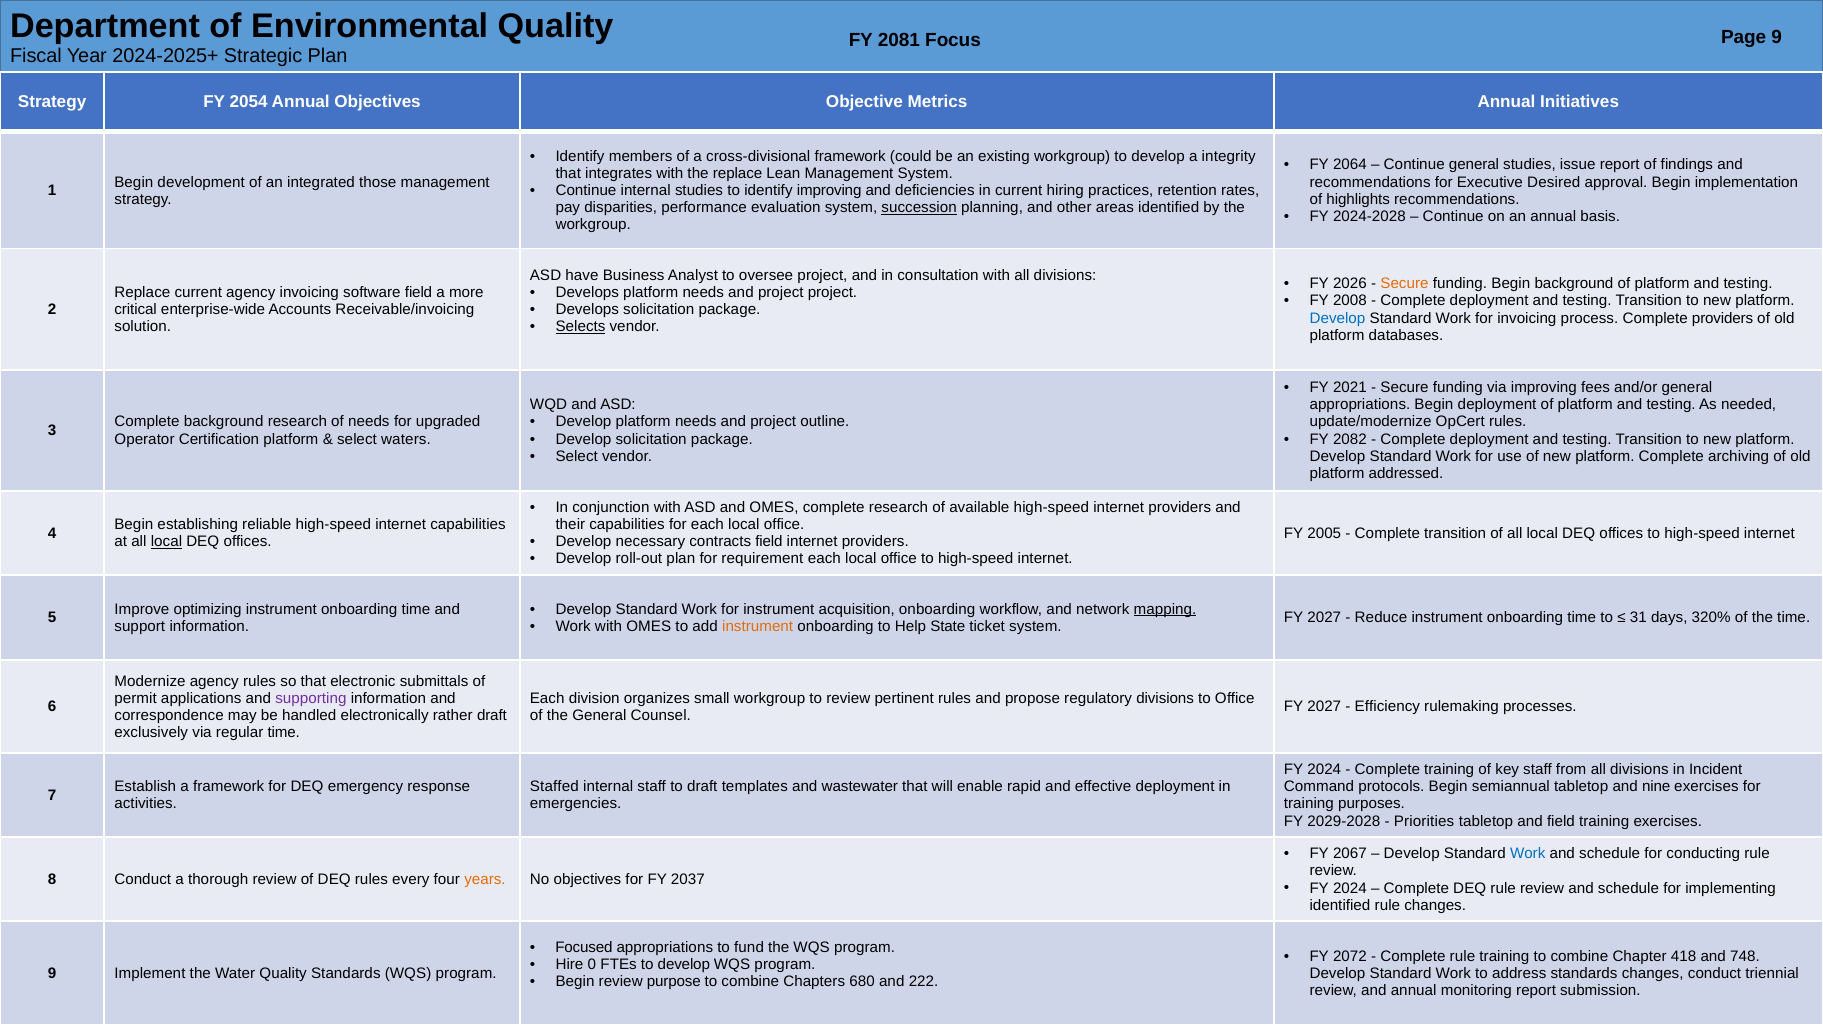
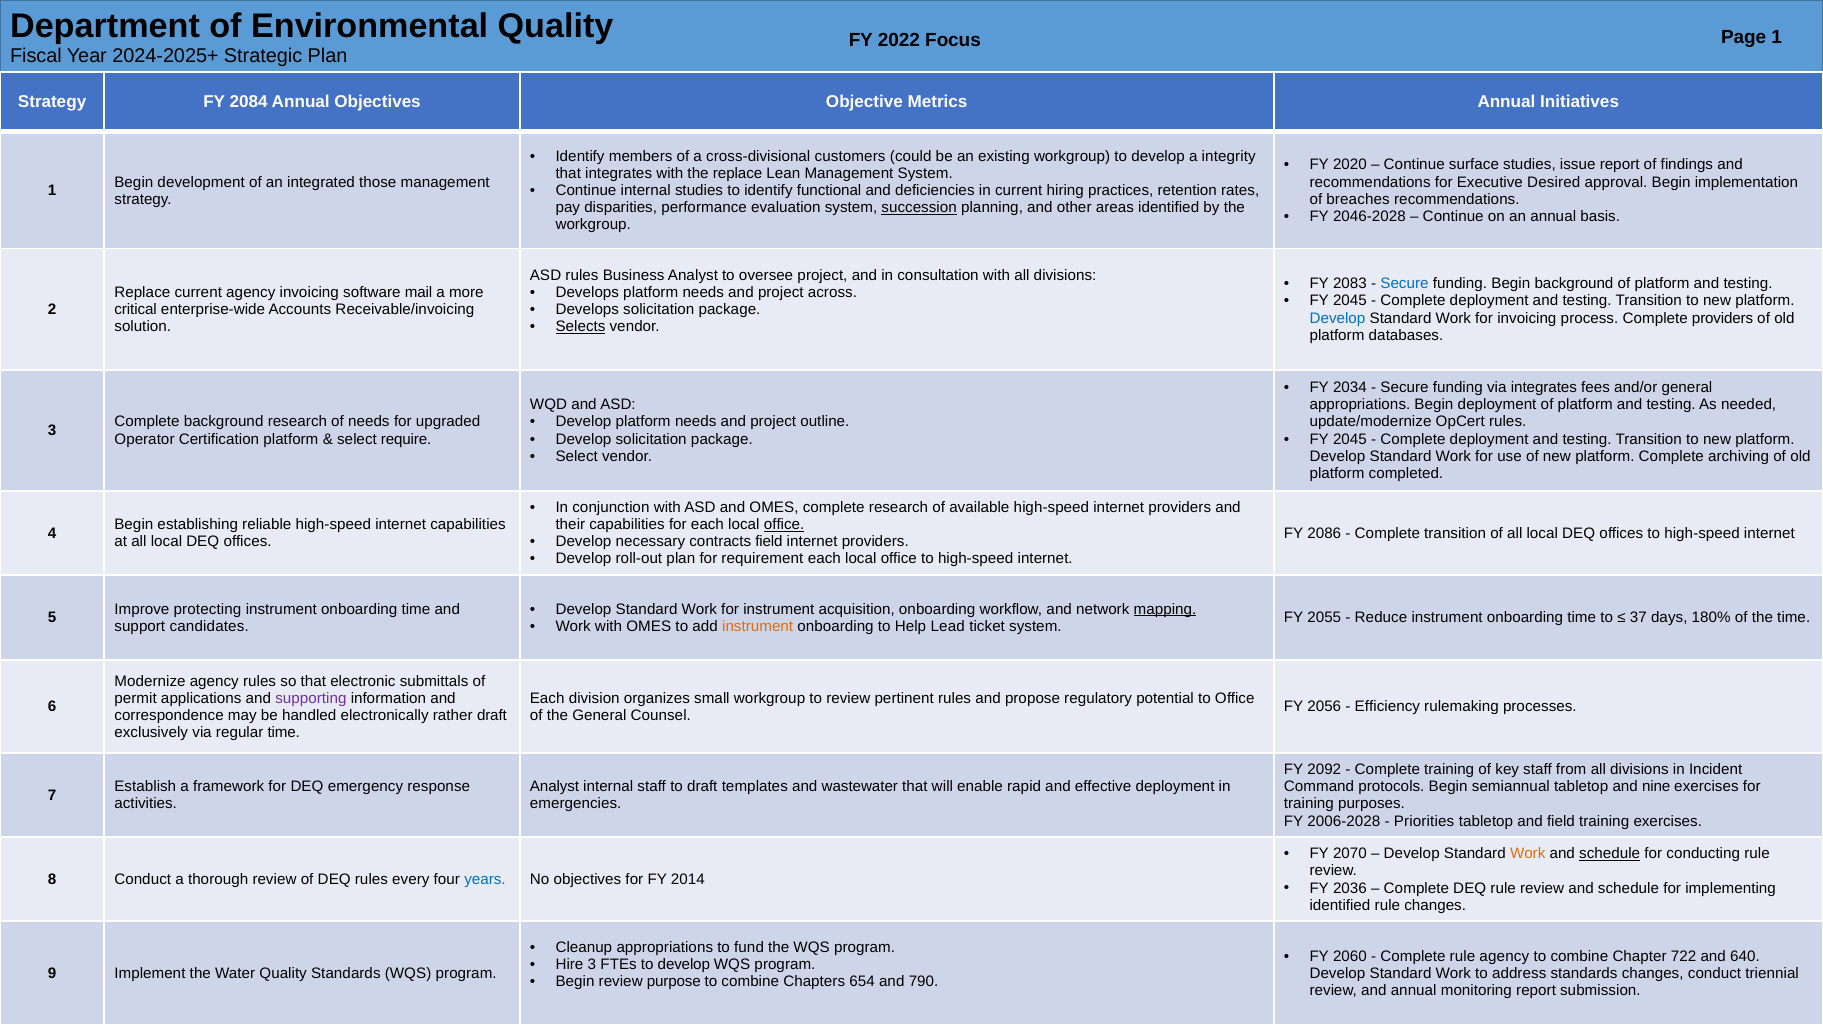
Page 9: 9 -> 1
2081: 2081 -> 2022
2054: 2054 -> 2084
cross-divisional framework: framework -> customers
2064: 2064 -> 2020
Continue general: general -> surface
identify improving: improving -> functional
highlights: highlights -> breaches
2024-2028: 2024-2028 -> 2046-2028
ASD have: have -> rules
2026: 2026 -> 2083
Secure at (1404, 284) colour: orange -> blue
project project: project -> across
software field: field -> mail
2008 at (1350, 301): 2008 -> 2045
2021: 2021 -> 2034
via improving: improving -> integrates
waters: waters -> require
2082 at (1350, 439): 2082 -> 2045
addressed: addressed -> completed
office at (784, 525) underline: none -> present
2005: 2005 -> 2086
local at (166, 542) underline: present -> none
optimizing: optimizing -> protecting
2027 at (1324, 618): 2027 -> 2055
31: 31 -> 37
320%: 320% -> 180%
support information: information -> candidates
State: State -> Lead
regulatory divisions: divisions -> potential
2027 at (1324, 707): 2027 -> 2056
2024 at (1324, 770): 2024 -> 2092
Staffed at (554, 787): Staffed -> Analyst
2029-2028: 2029-2028 -> 2006-2028
2067: 2067 -> 2070
Work at (1528, 854) colour: blue -> orange
schedule at (1610, 854) underline: none -> present
years colour: orange -> blue
2037: 2037 -> 2014
2024 at (1350, 888): 2024 -> 2036
Focused: Focused -> Cleanup
2072: 2072 -> 2060
rule training: training -> agency
418: 418 -> 722
748: 748 -> 640
Hire 0: 0 -> 3
680: 680 -> 654
222: 222 -> 790
